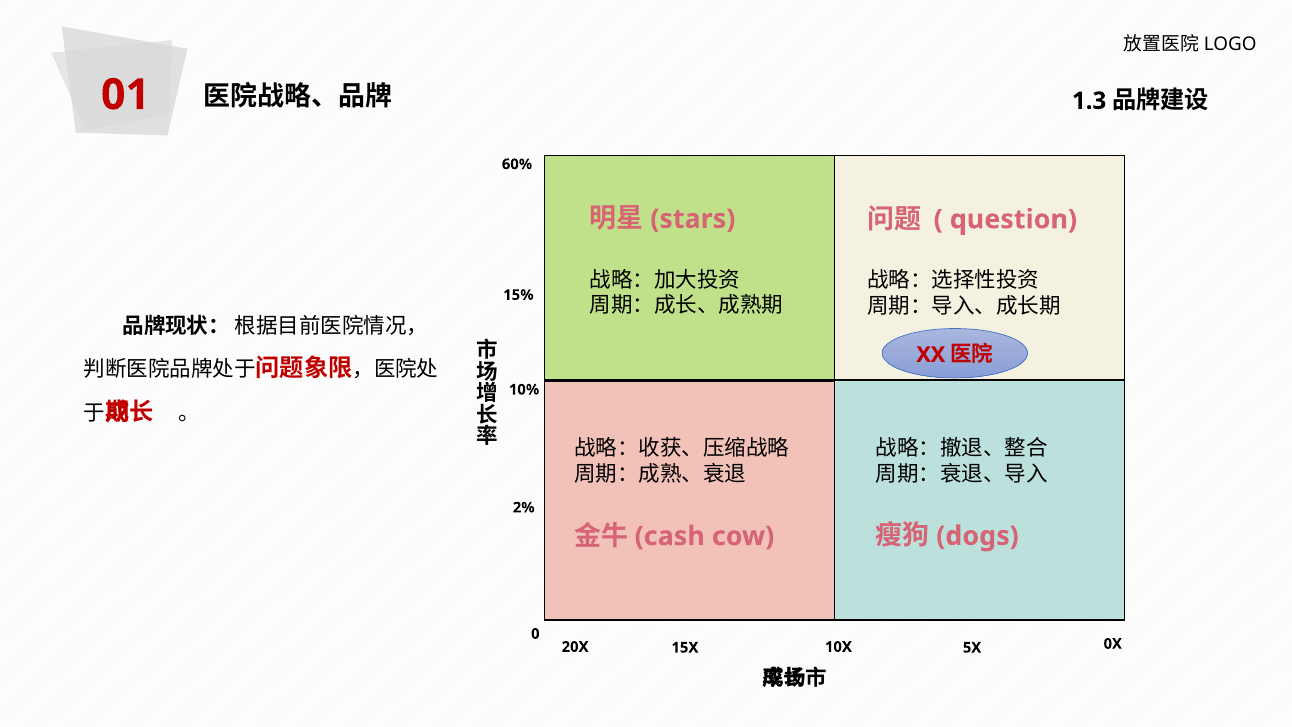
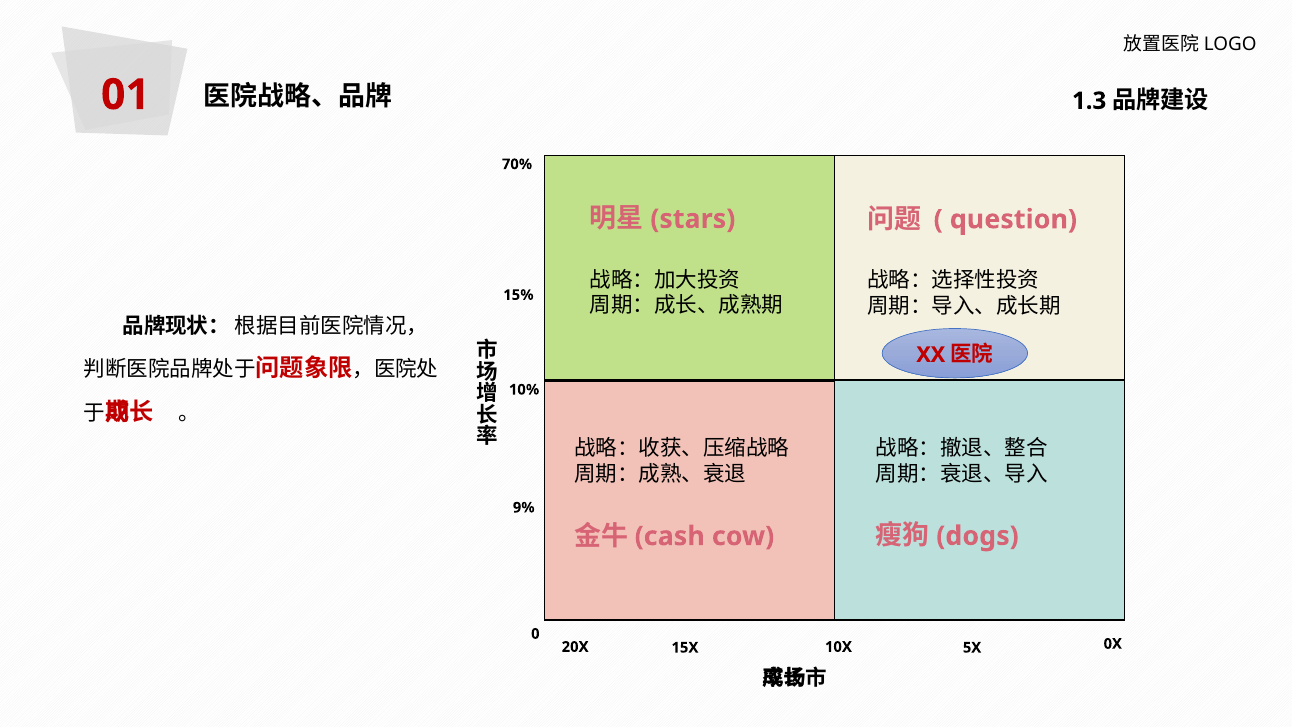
60%: 60% -> 70%
2%: 2% -> 9%
